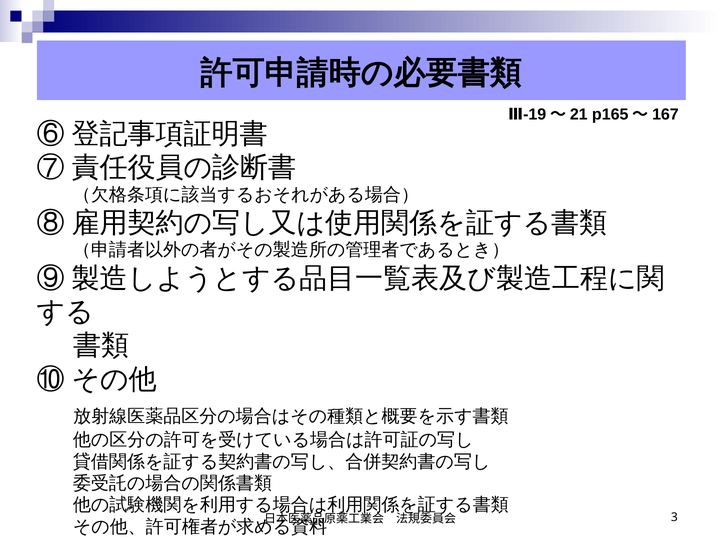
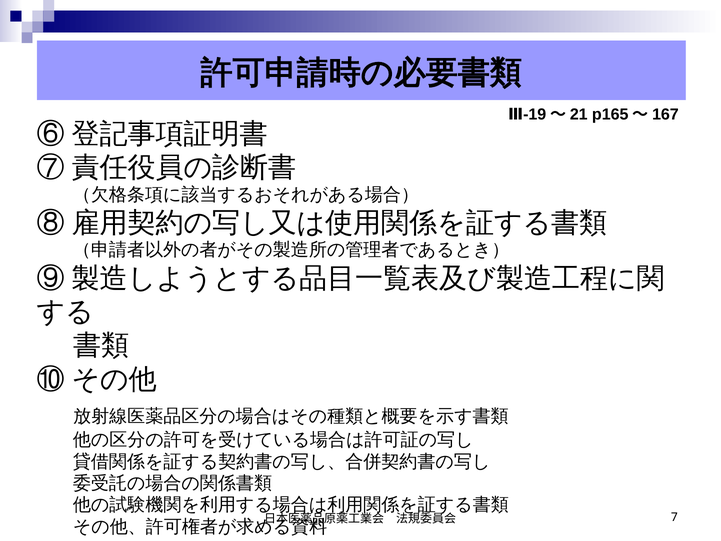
3: 3 -> 7
